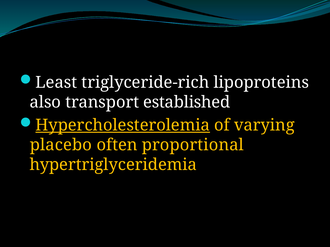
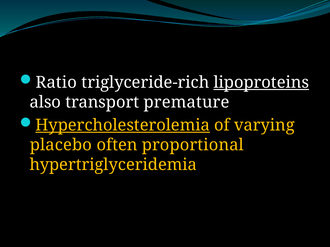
Least: Least -> Ratio
lipoproteins underline: none -> present
established: established -> premature
